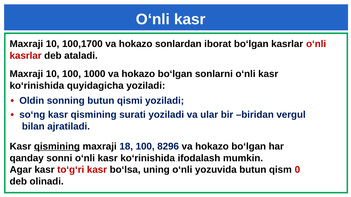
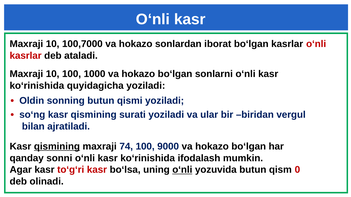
100,1700: 100,1700 -> 100,7000
18: 18 -> 74
8296: 8296 -> 9000
o‘nli at (182, 170) underline: none -> present
